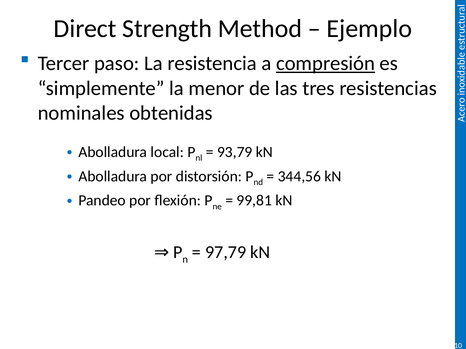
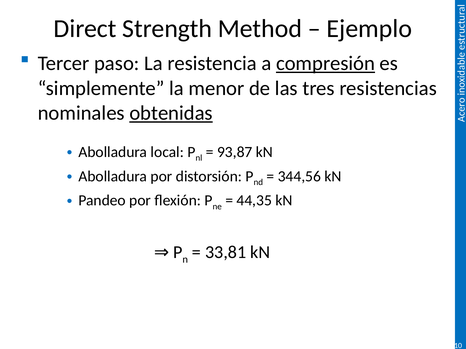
obtenidas underline: none -> present
93,79: 93,79 -> 93,87
99,81: 99,81 -> 44,35
97,79: 97,79 -> 33,81
